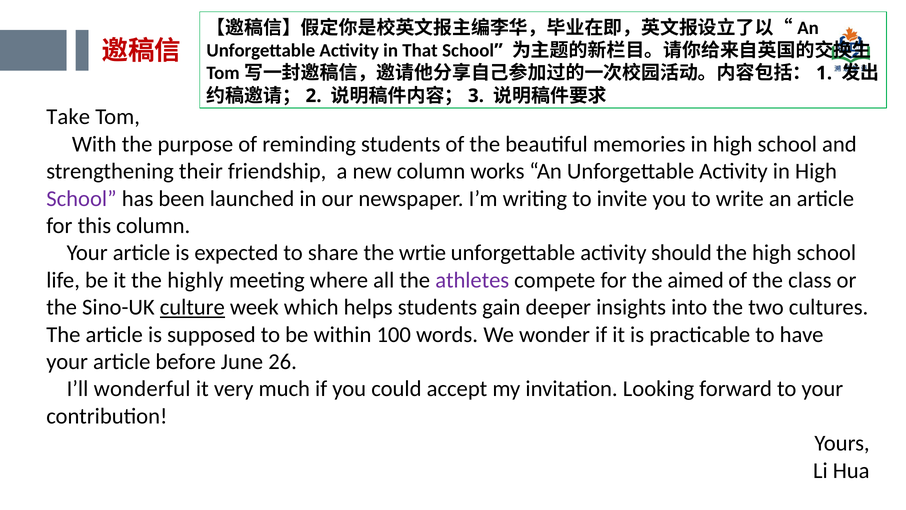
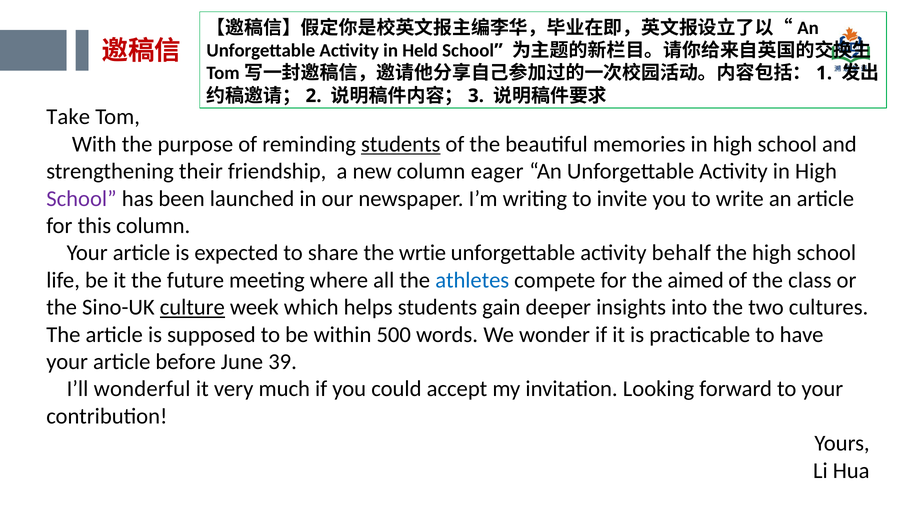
That: That -> Held
students at (401, 144) underline: none -> present
works: works -> eager
should: should -> behalf
highly: highly -> future
athletes colour: purple -> blue
100: 100 -> 500
26: 26 -> 39
